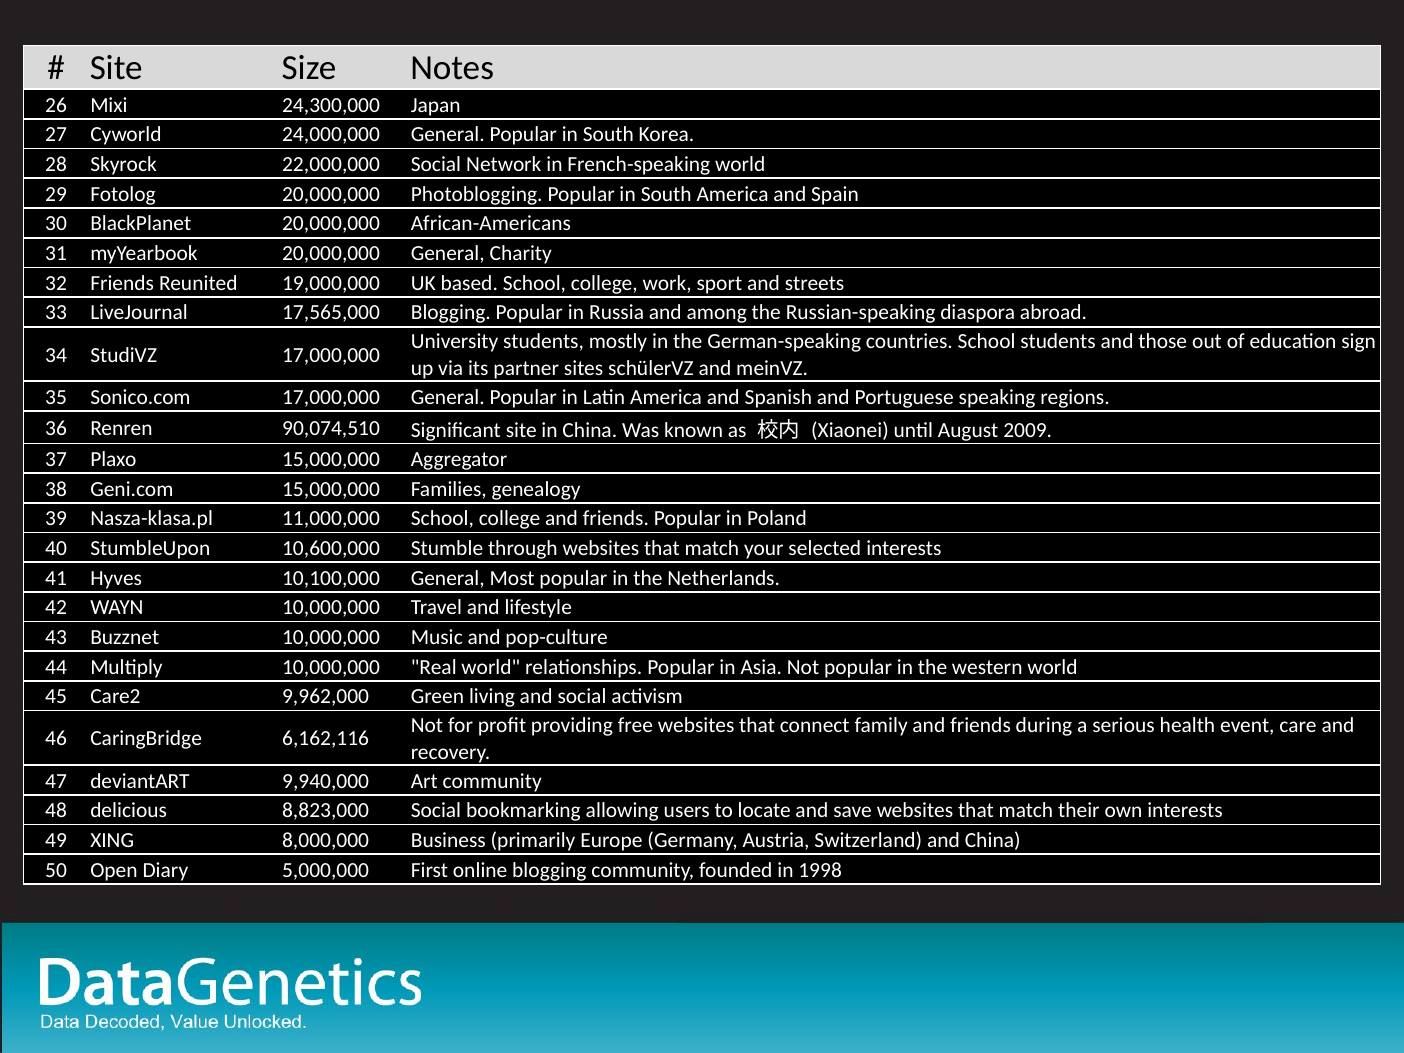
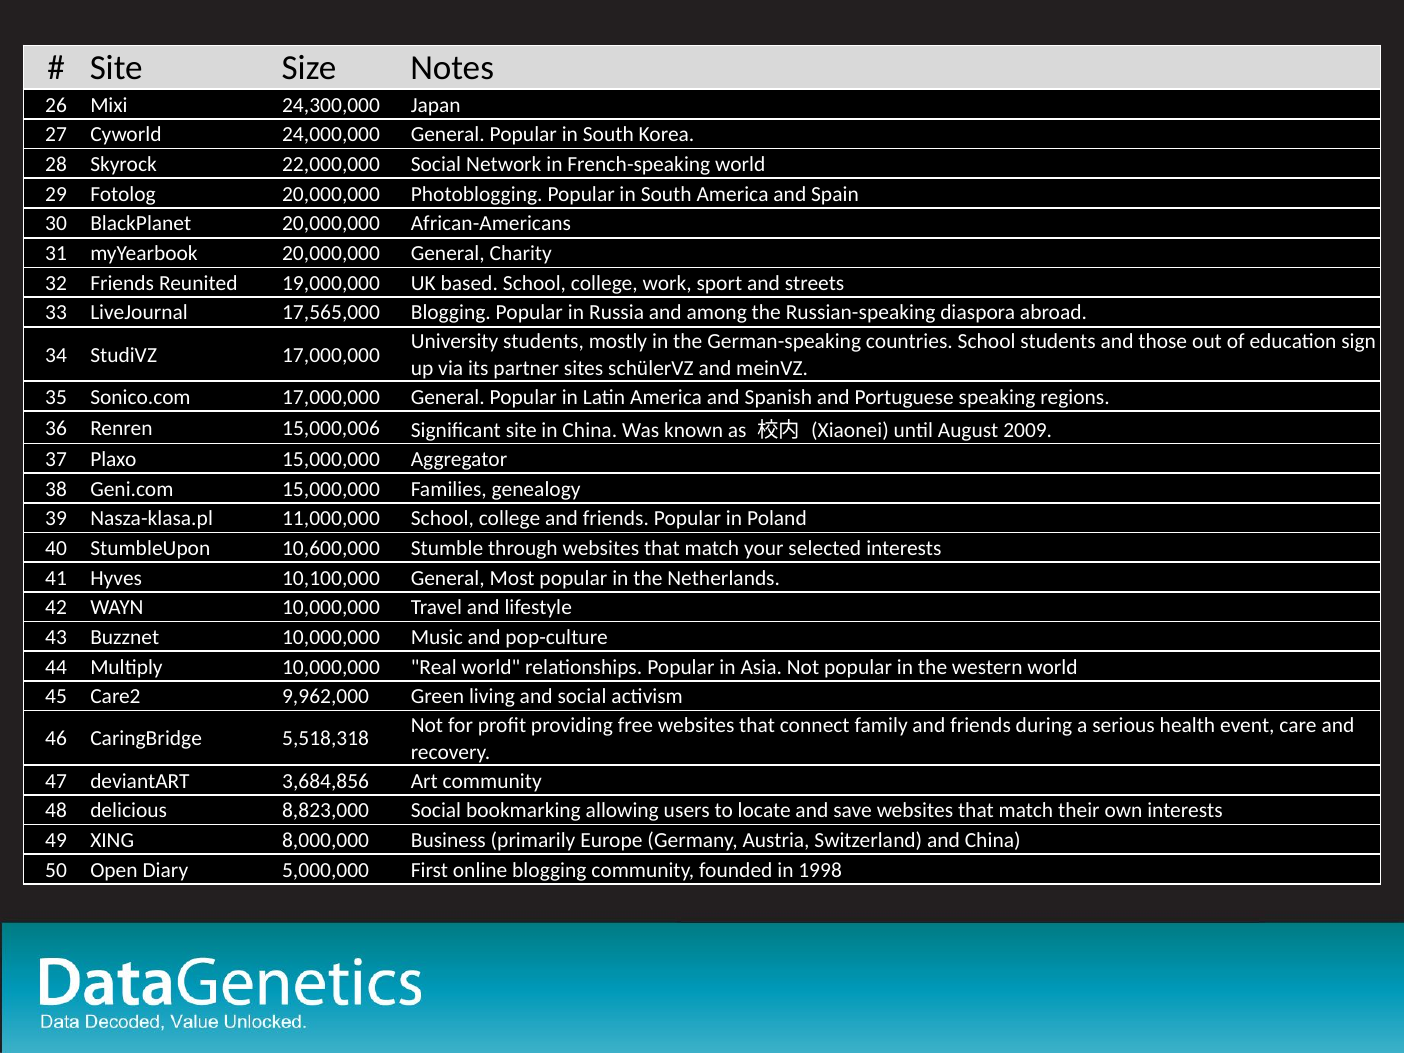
90,074,510: 90,074,510 -> 15,000,006
6,162,116: 6,162,116 -> 5,518,318
9,940,000: 9,940,000 -> 3,684,856
